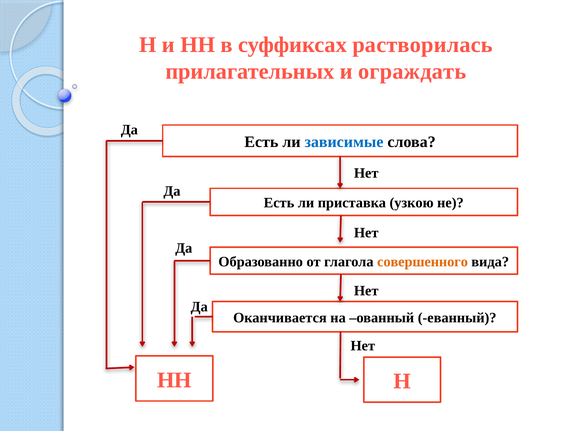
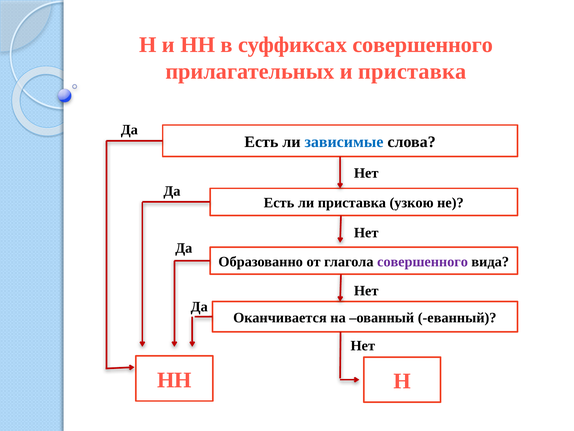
суффиксах растворилась: растворилась -> совершенного
и ограждать: ограждать -> приставка
совершенного at (423, 261) colour: orange -> purple
